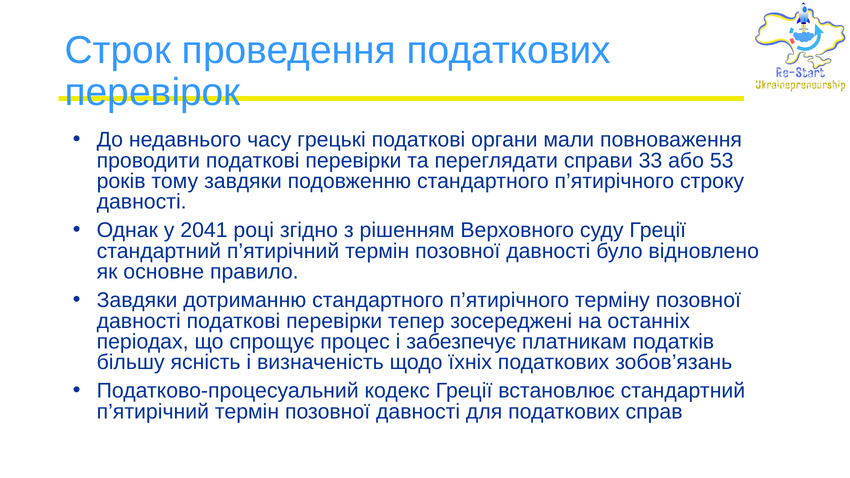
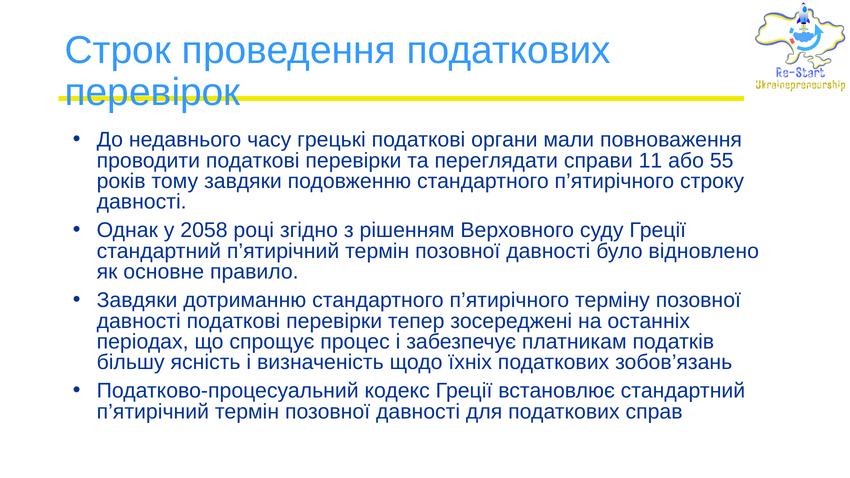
33: 33 -> 11
53: 53 -> 55
2041: 2041 -> 2058
